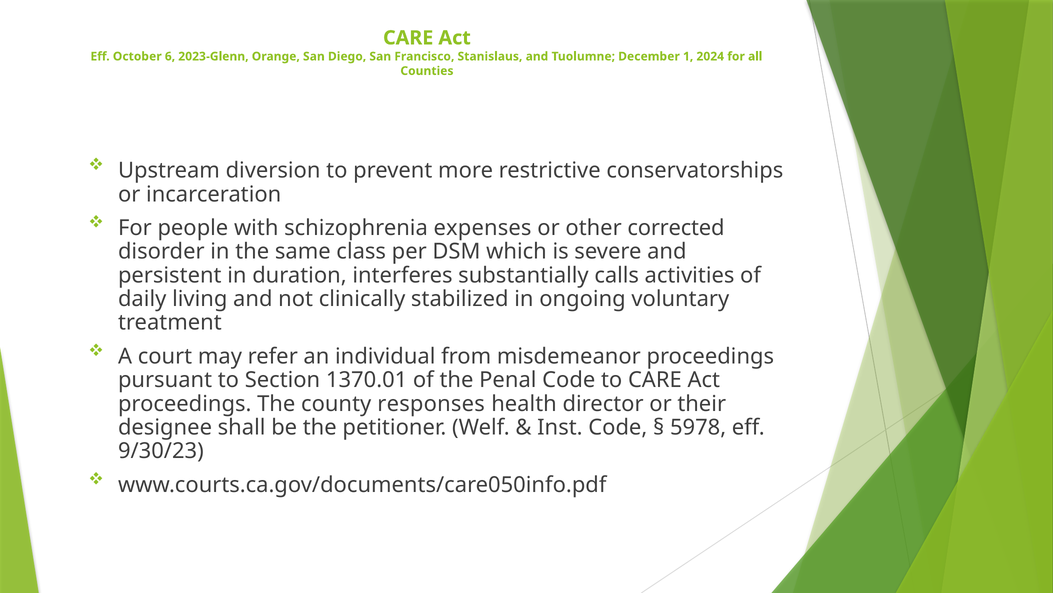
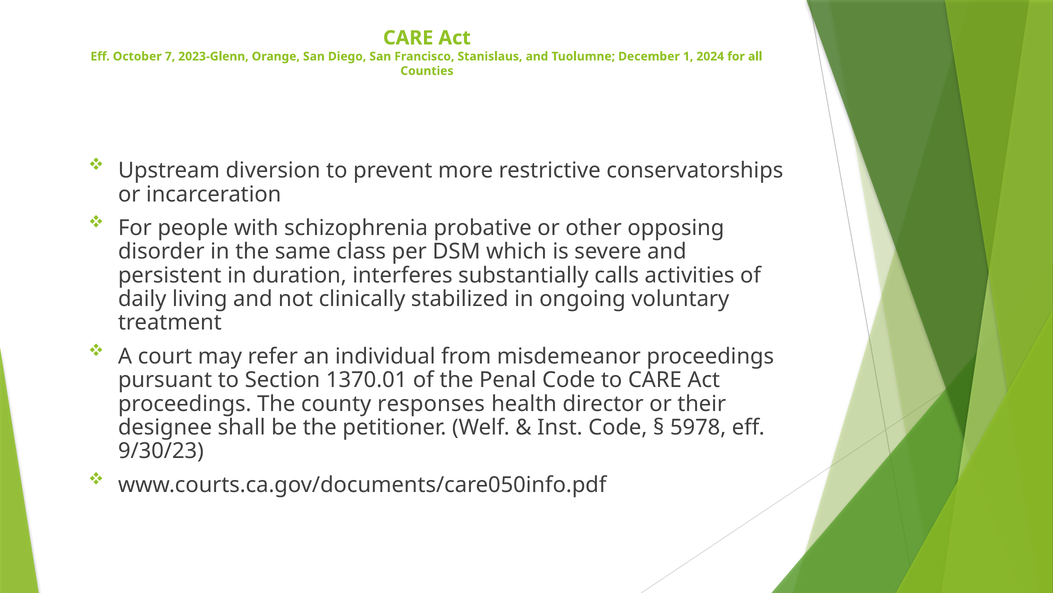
6: 6 -> 7
expenses: expenses -> probative
corrected: corrected -> opposing
